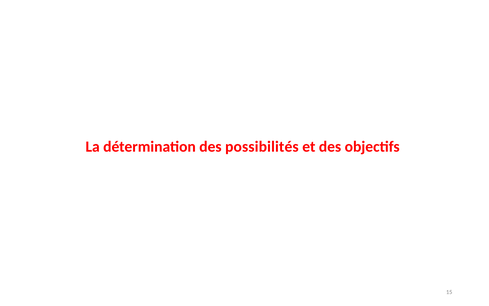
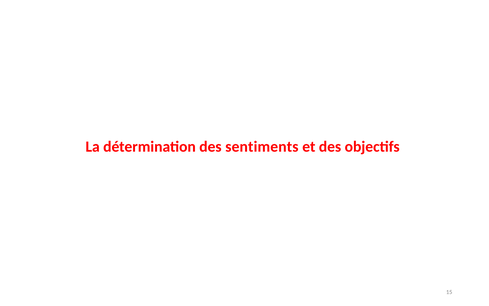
possibilités: possibilités -> sentiments
